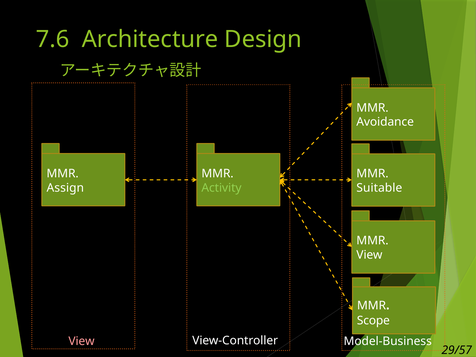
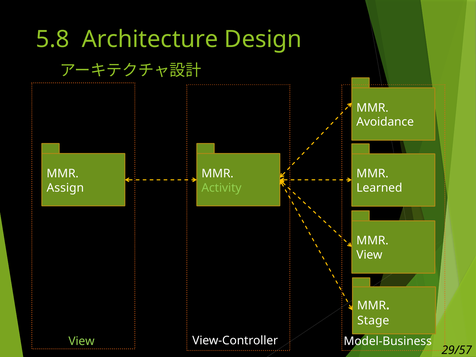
7.6: 7.6 -> 5.8
Suitable: Suitable -> Learned
Scope: Scope -> Stage
View at (82, 341) colour: pink -> light green
